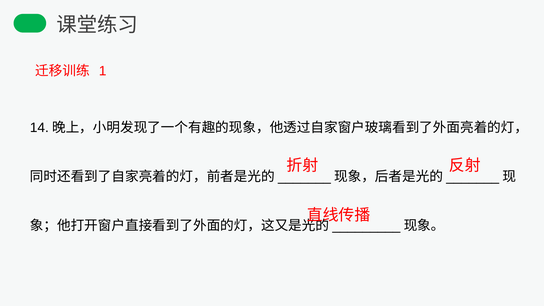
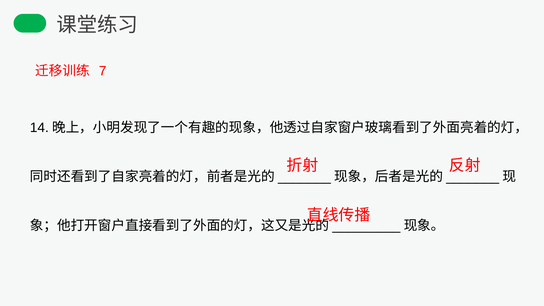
1: 1 -> 7
